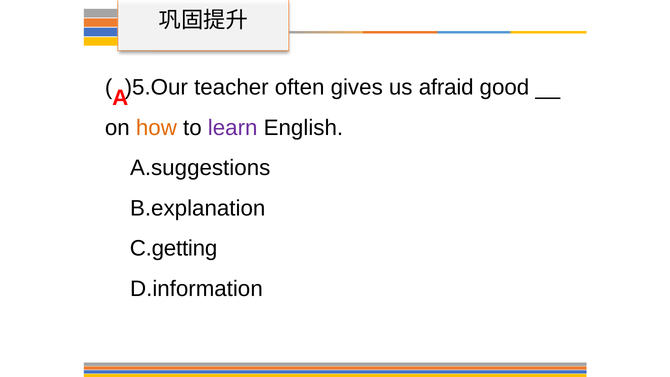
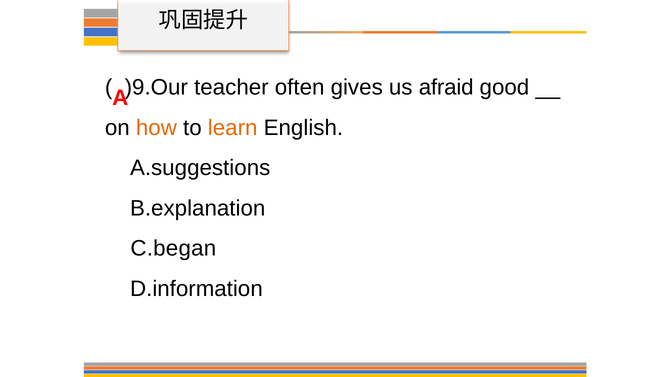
)5.Our: )5.Our -> )9.Our
learn colour: purple -> orange
C.getting: C.getting -> C.began
